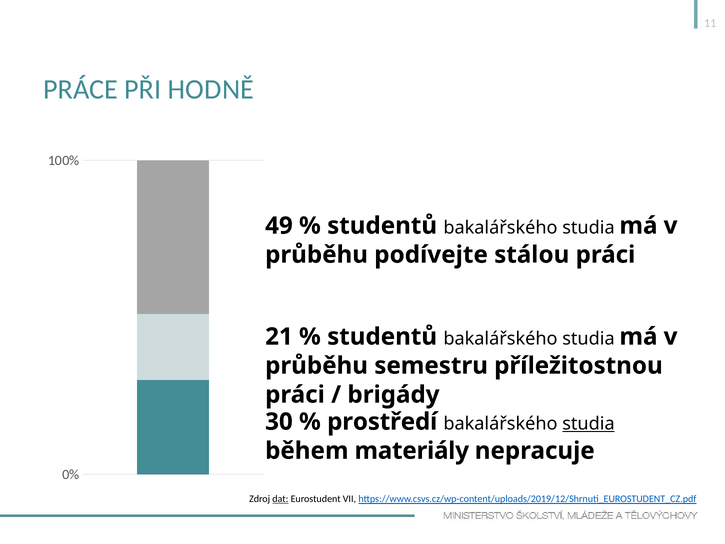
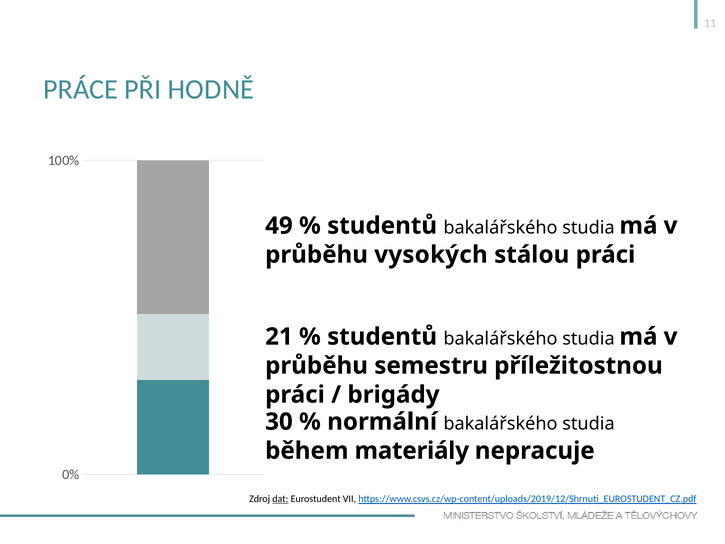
podívejte: podívejte -> vysokých
prostředí: prostředí -> normální
studia at (588, 424) underline: present -> none
